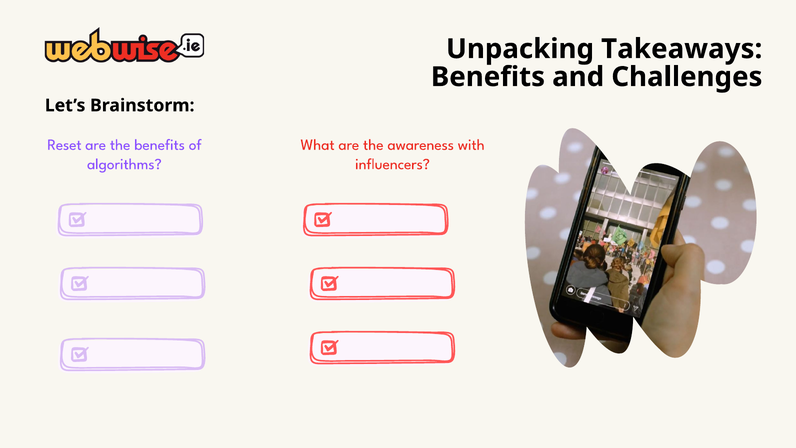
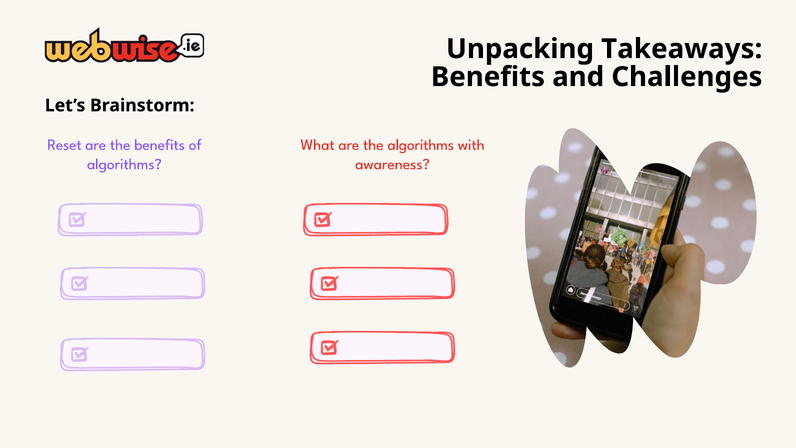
the awareness: awareness -> algorithms
influencers: influencers -> awareness
